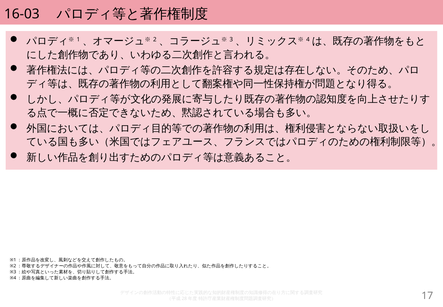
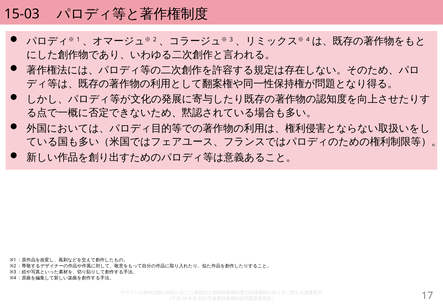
16-03: 16-03 -> 15-03
